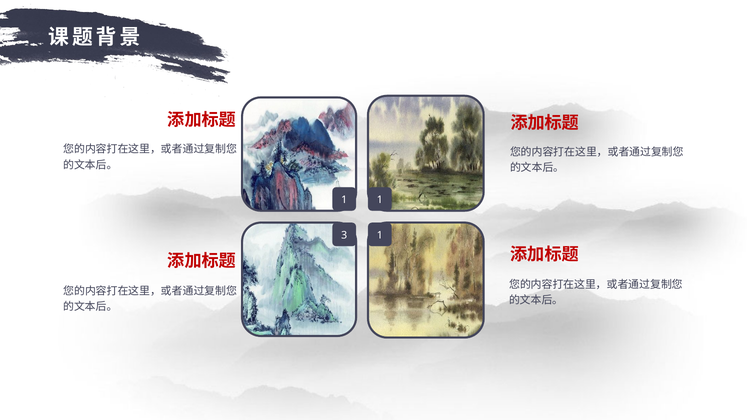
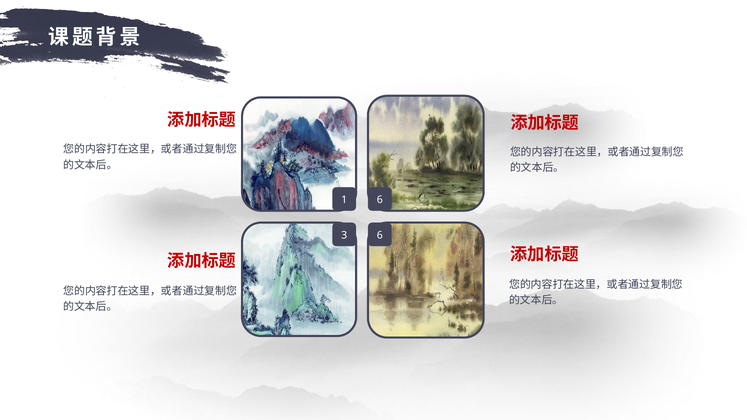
1 1: 1 -> 6
3 1: 1 -> 6
